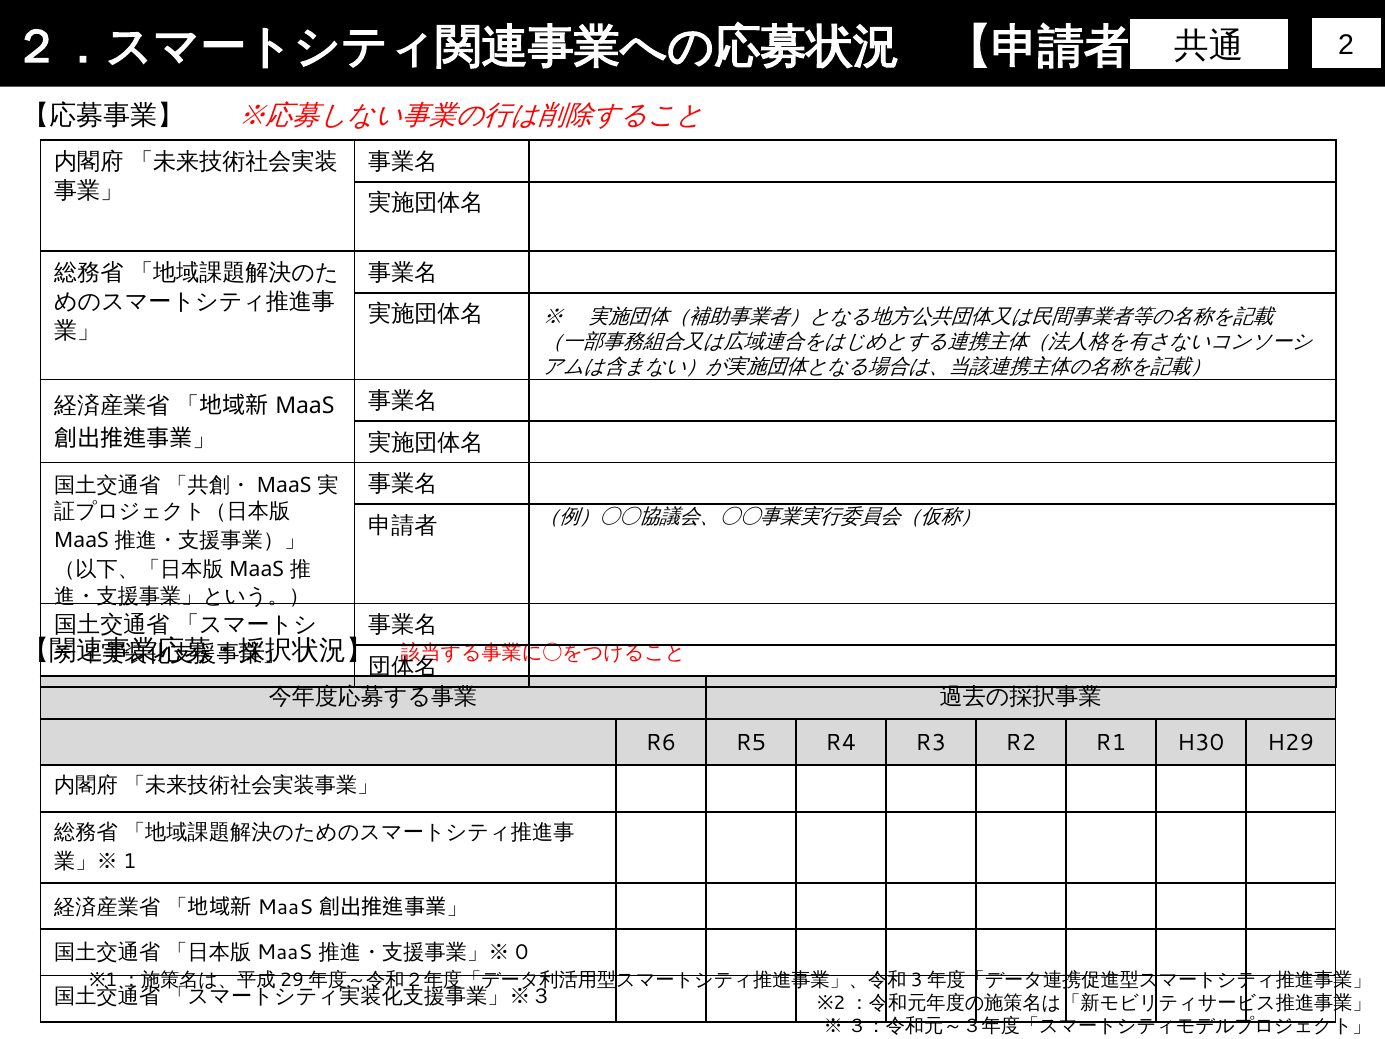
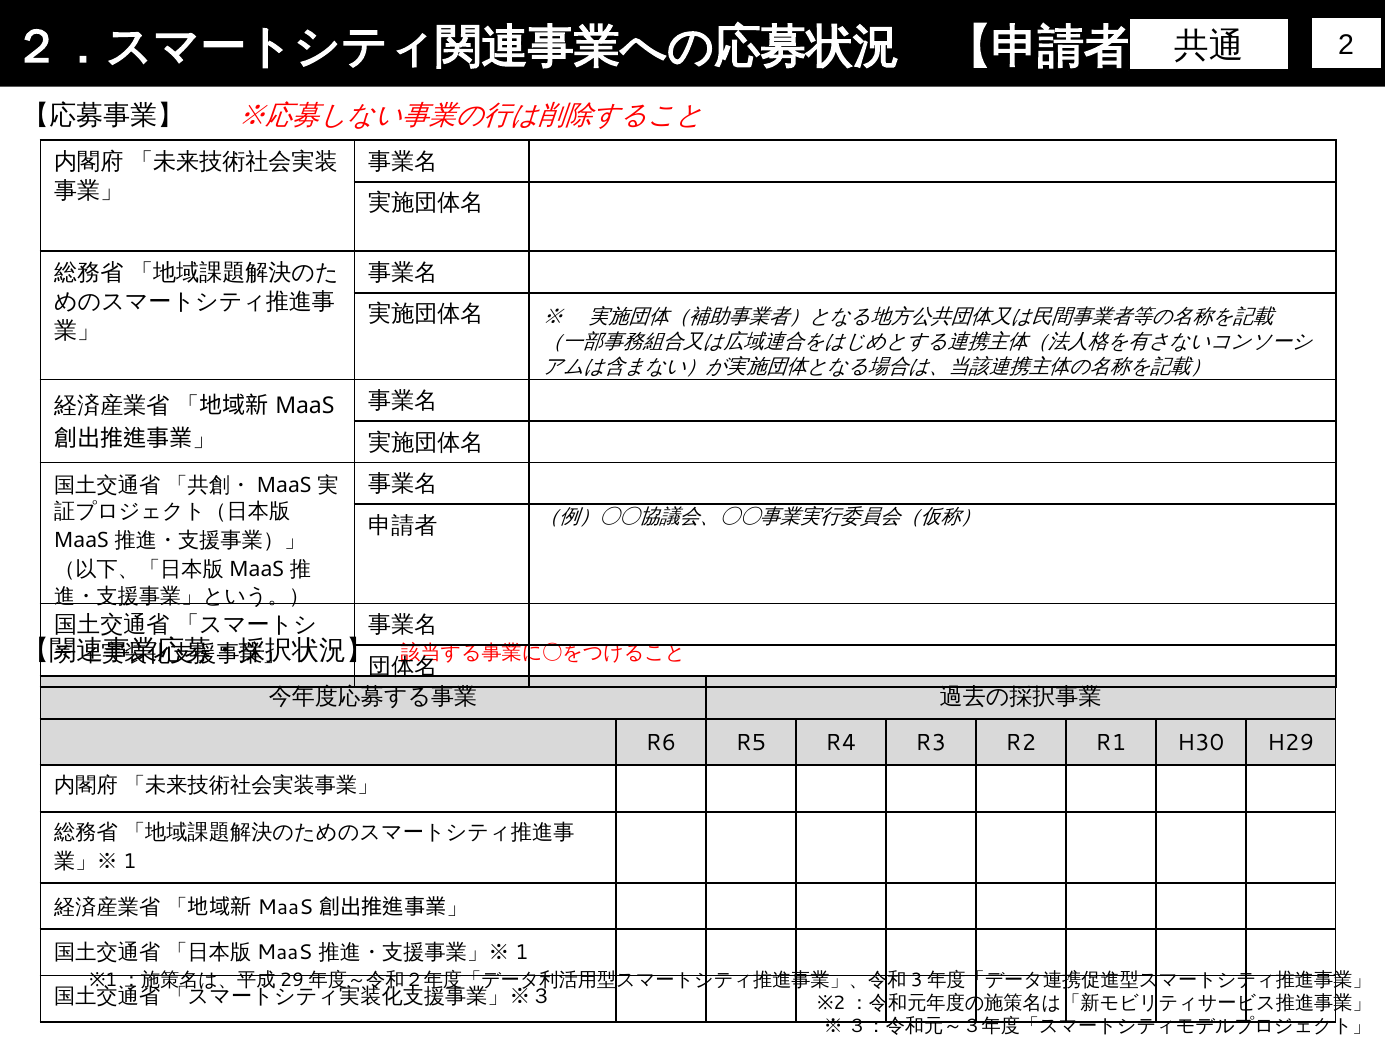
0 at (522, 952): 0 -> 1
